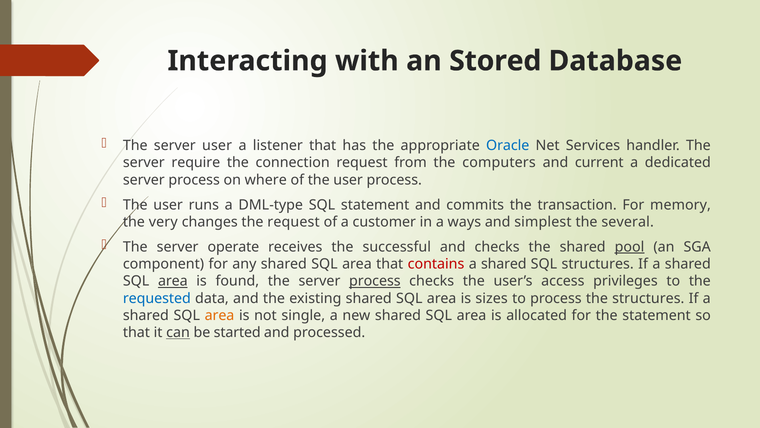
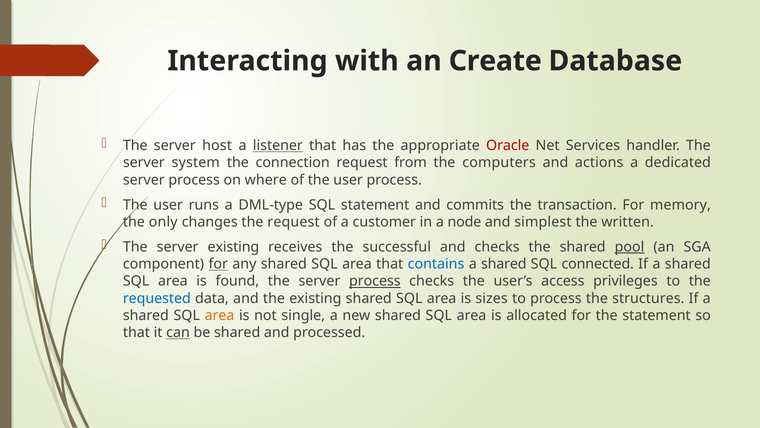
Stored: Stored -> Create
server user: user -> host
listener underline: none -> present
Oracle colour: blue -> red
require: require -> system
current: current -> actions
very: very -> only
ways: ways -> node
several: several -> written
server operate: operate -> existing
for at (218, 264) underline: none -> present
contains colour: red -> blue
SQL structures: structures -> connected
area at (173, 281) underline: present -> none
be started: started -> shared
